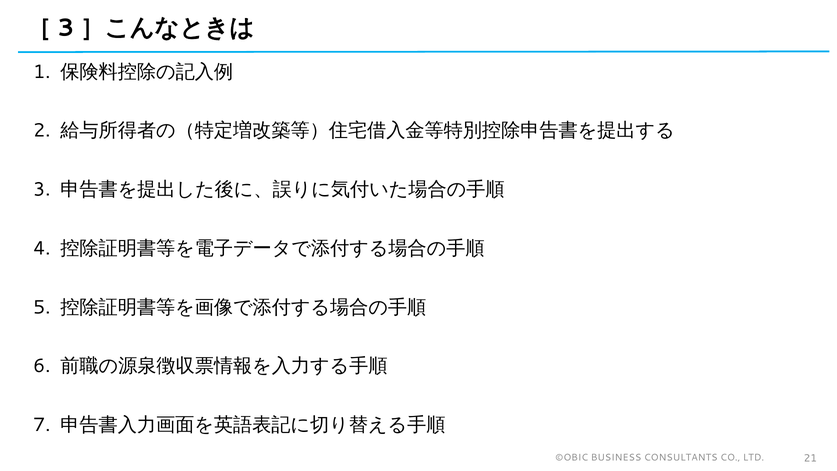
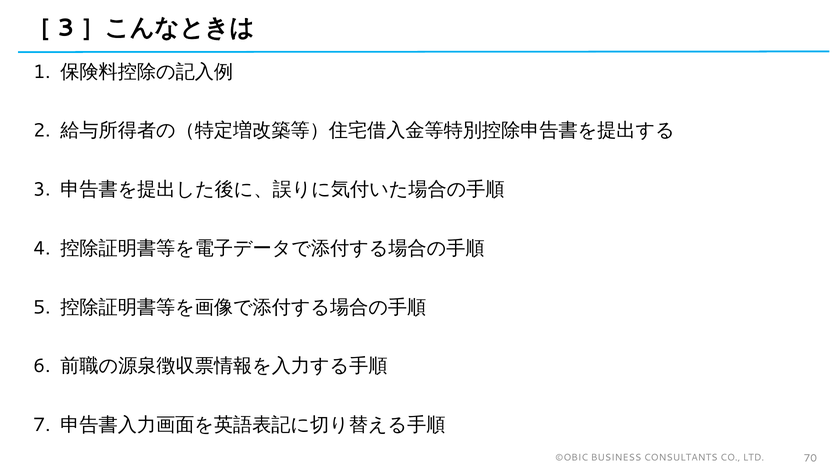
21: 21 -> 70
